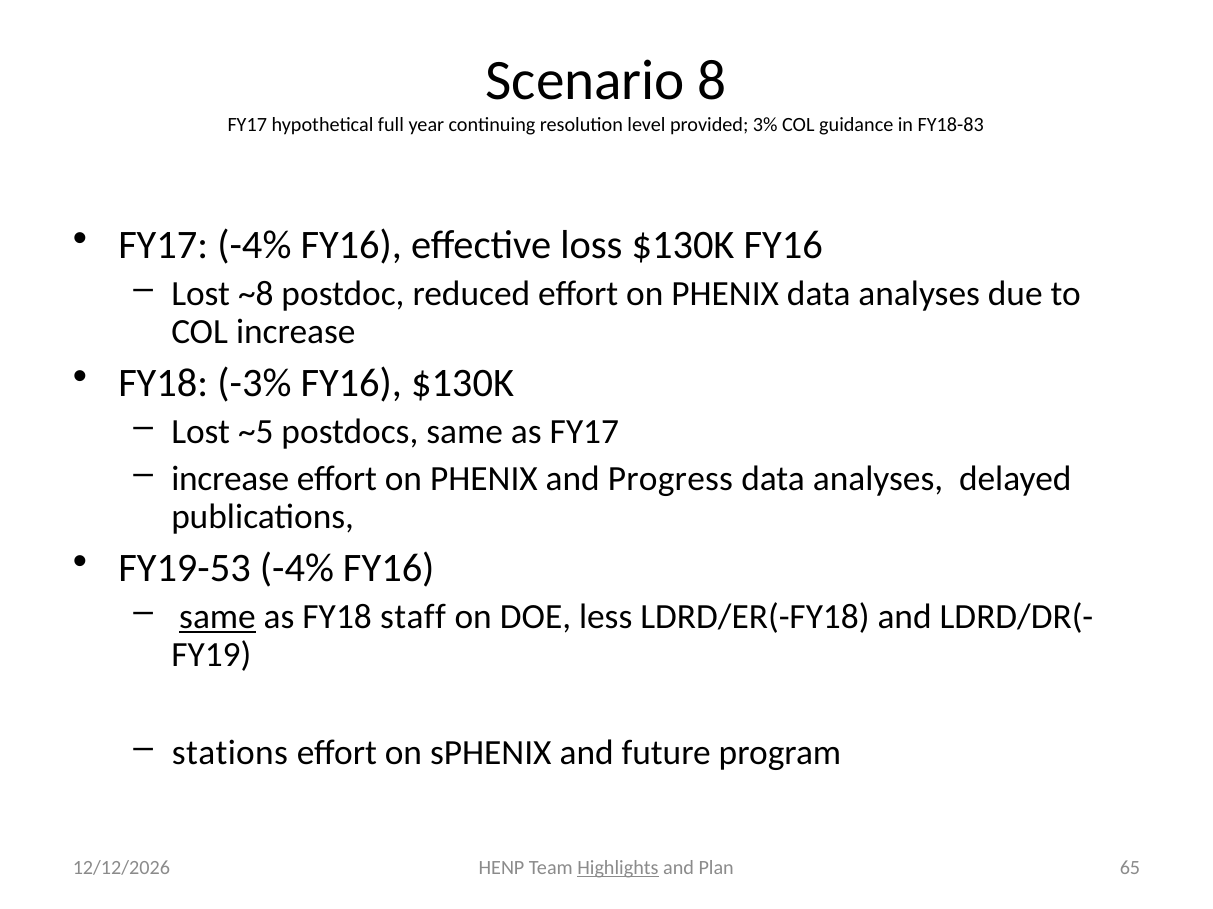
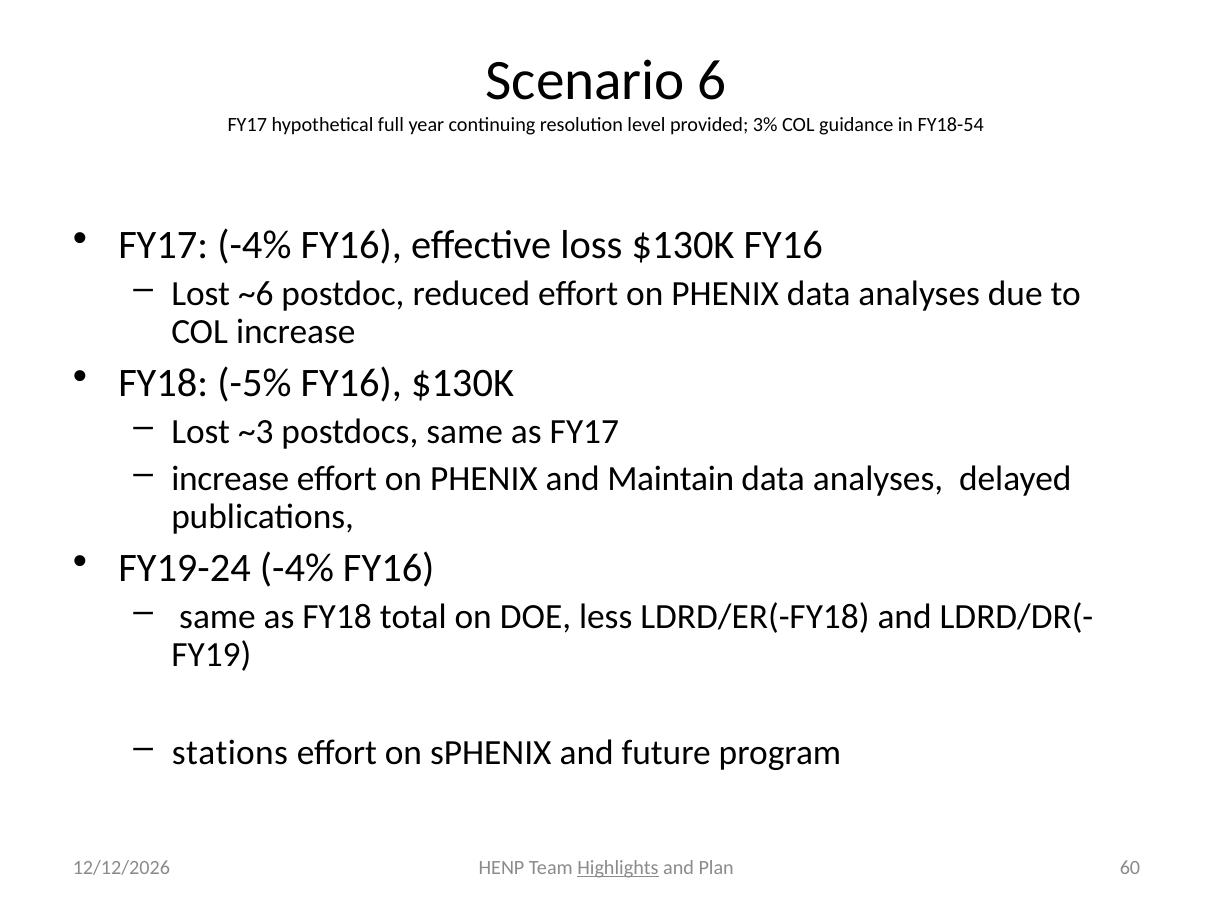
8: 8 -> 6
FY18-83: FY18-83 -> FY18-54
~8: ~8 -> ~6
-3%: -3% -> -5%
~5: ~5 -> ~3
Progress: Progress -> Maintain
FY19-53: FY19-53 -> FY19-24
same at (218, 617) underline: present -> none
staff: staff -> total
65: 65 -> 60
